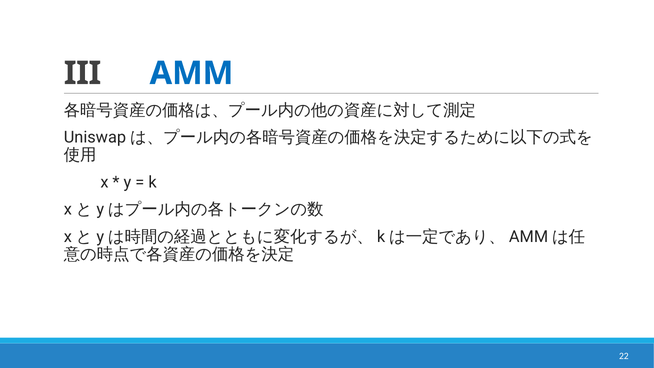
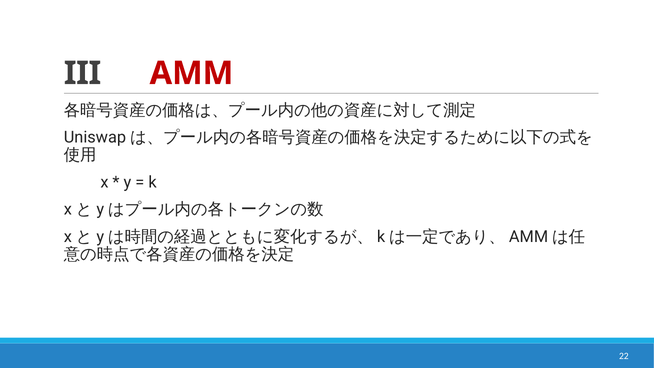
AMM colour: blue -> red
